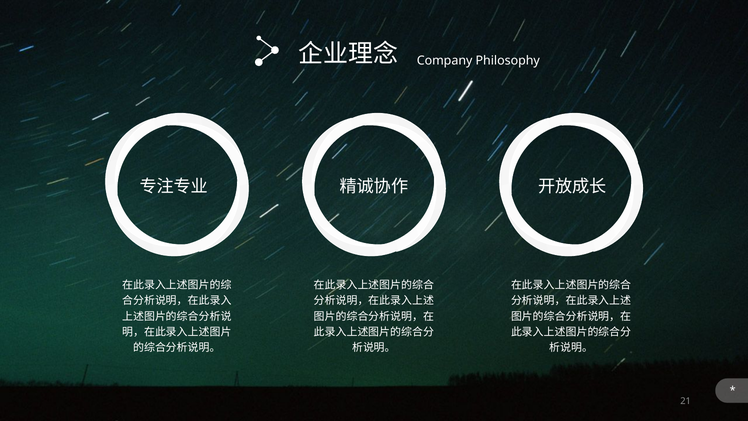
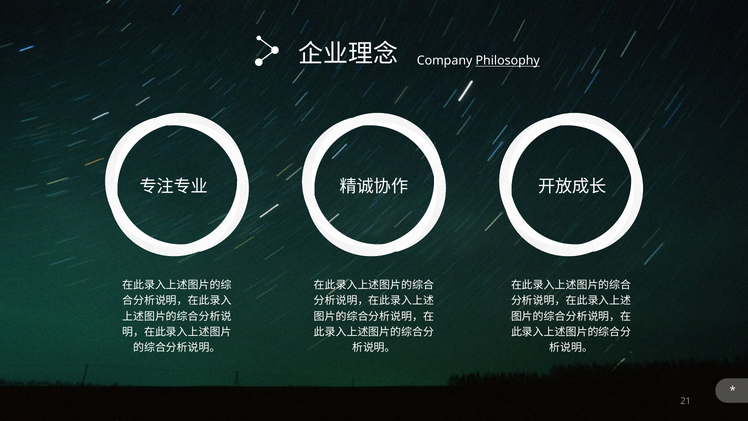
Philosophy underline: none -> present
